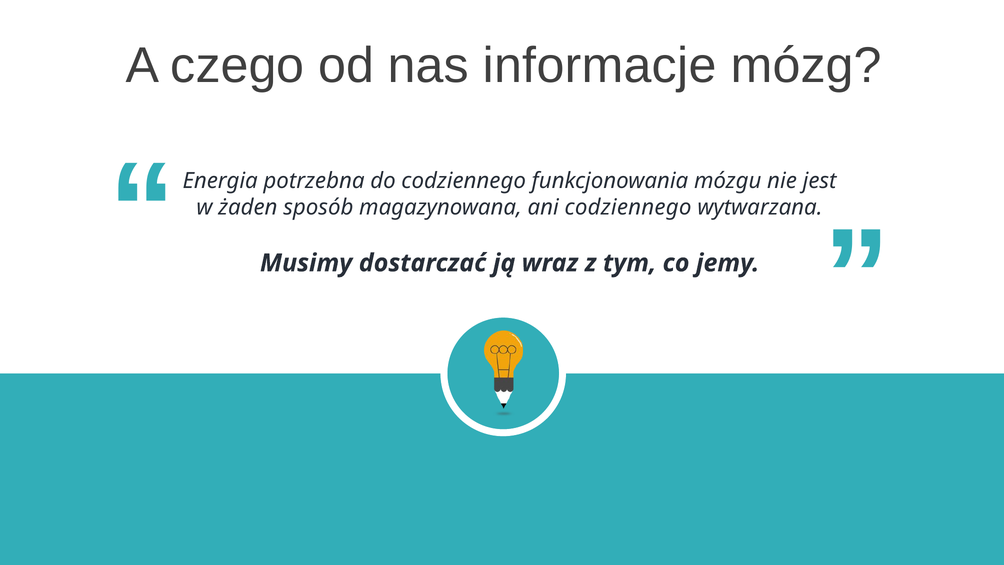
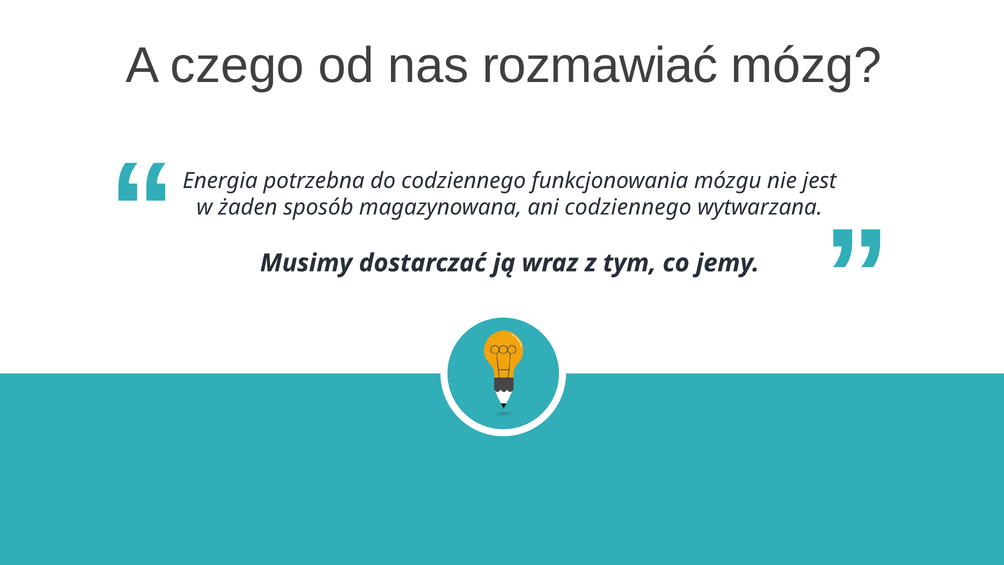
informacje: informacje -> rozmawiać
